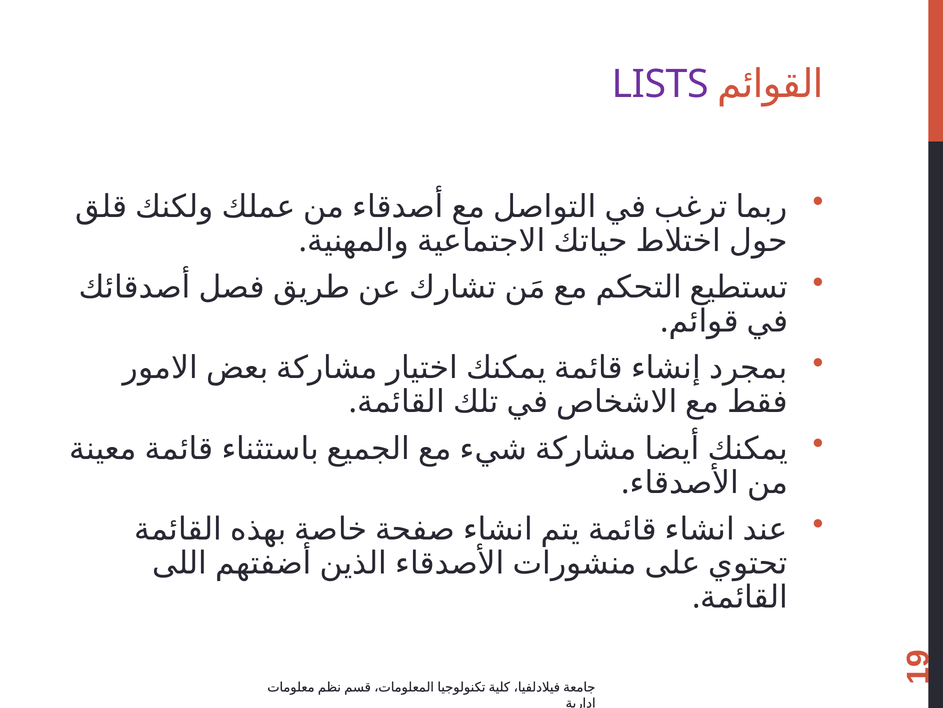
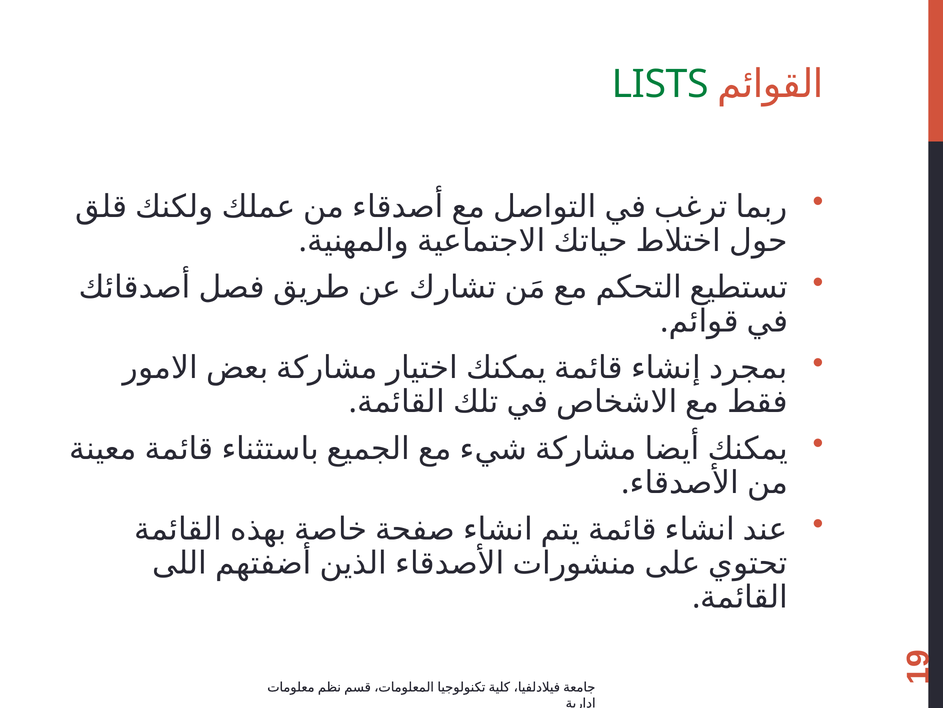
LISTS colour: purple -> green
